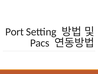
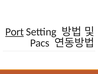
Port underline: none -> present
